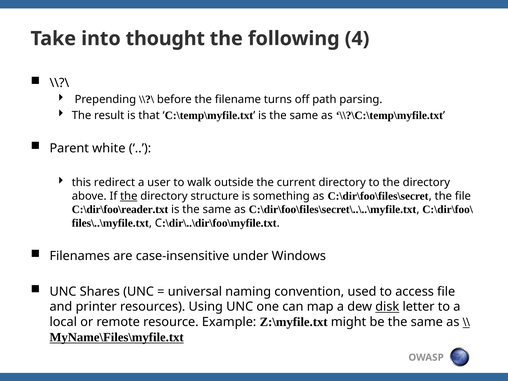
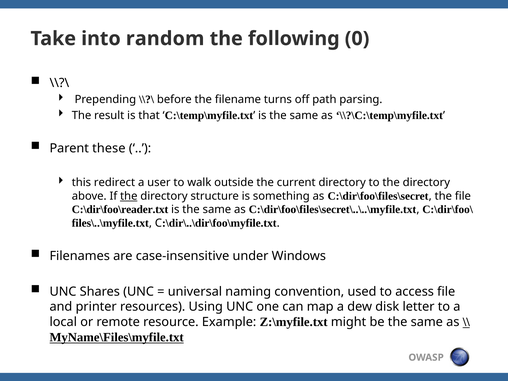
thought: thought -> random
4: 4 -> 0
white: white -> these
disk underline: present -> none
